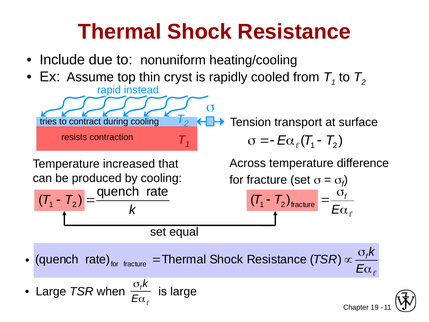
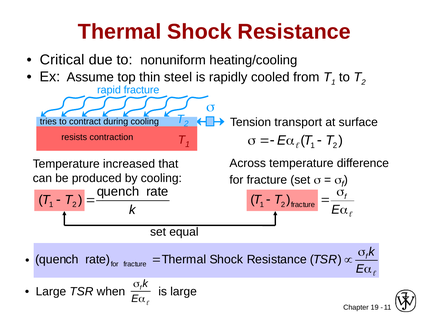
Include: Include -> Critical
cryst: cryst -> steel
rapid instead: instead -> fracture
